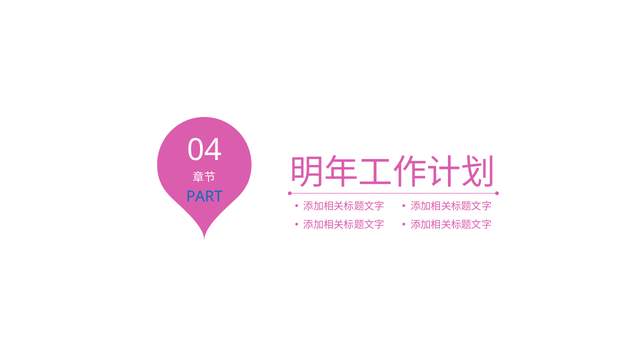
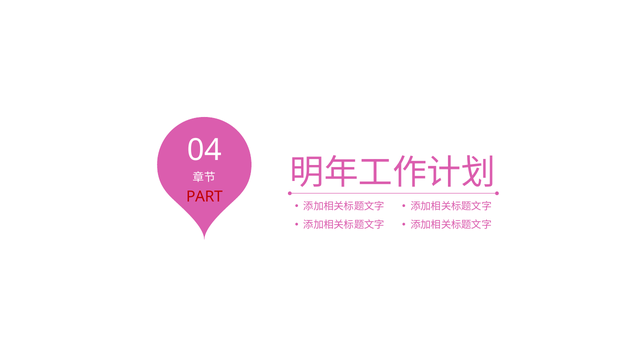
PART colour: blue -> red
